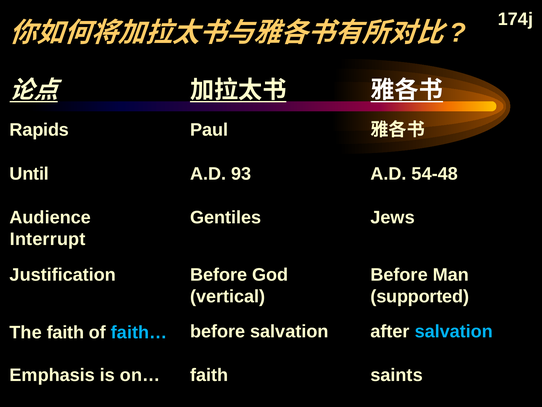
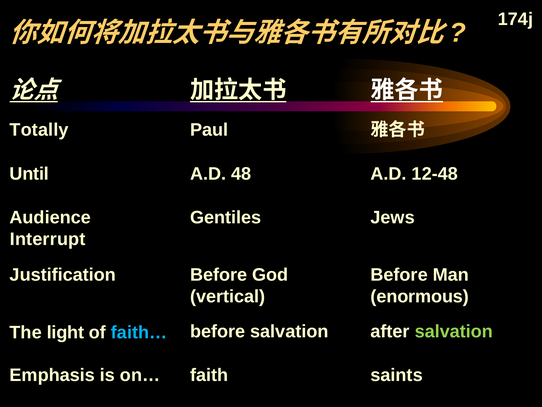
Rapids: Rapids -> Totally
93: 93 -> 48
54-48: 54-48 -> 12-48
supported: supported -> enormous
The faith: faith -> light
salvation at (454, 331) colour: light blue -> light green
